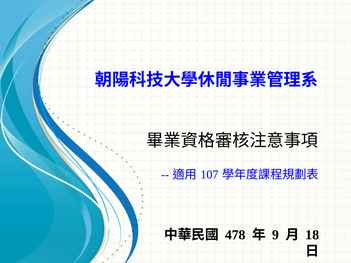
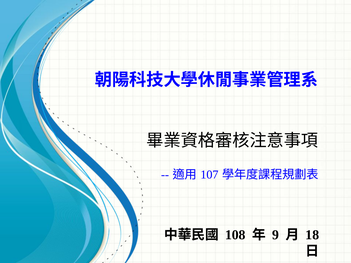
478: 478 -> 108
